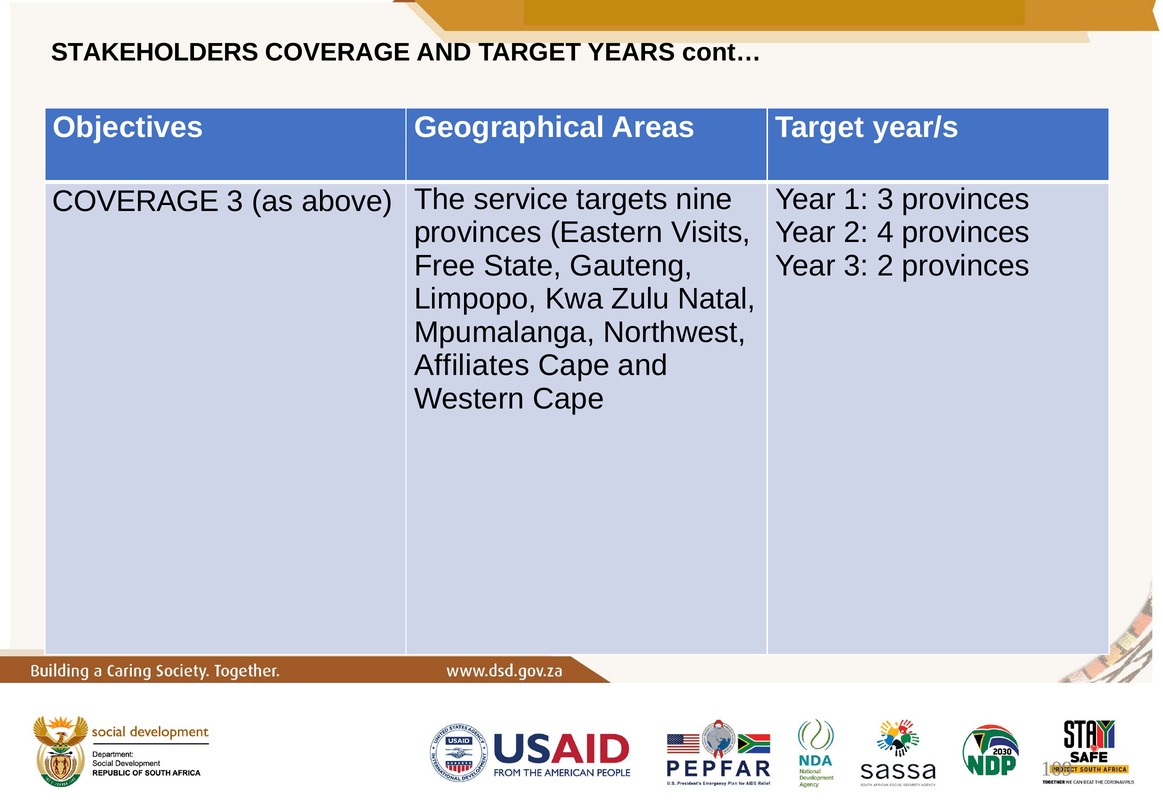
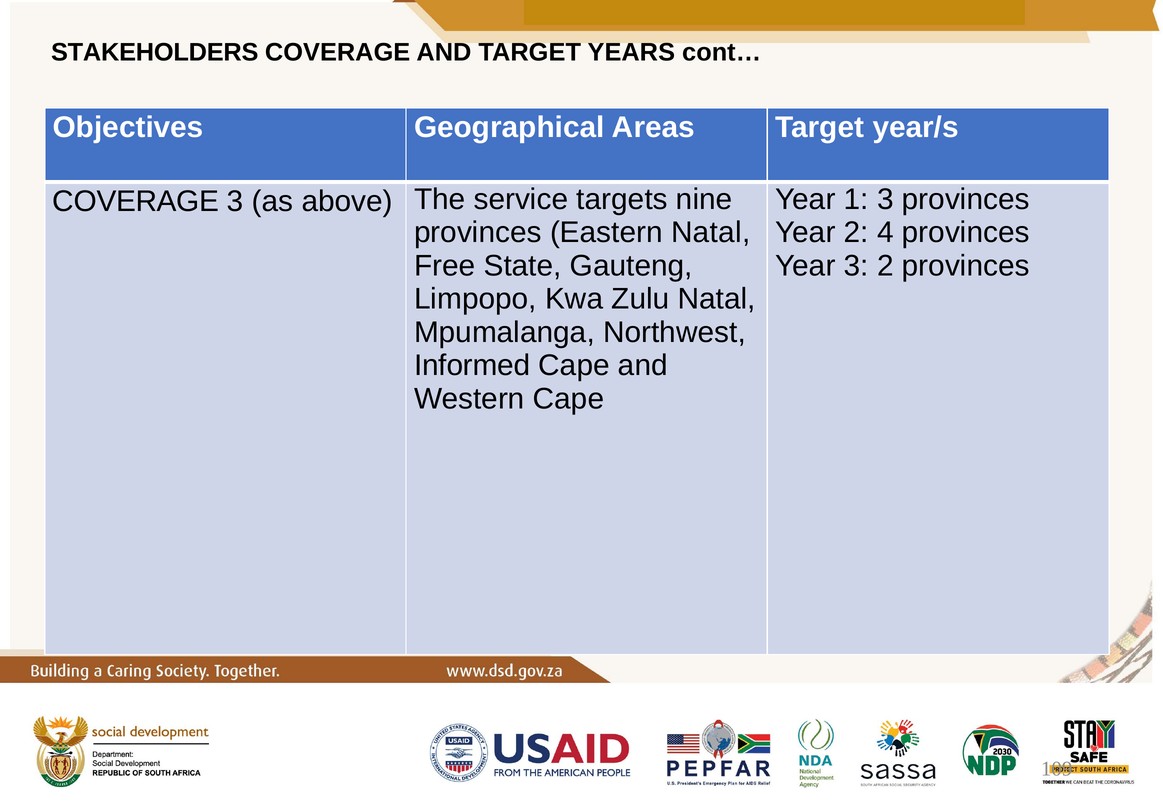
Eastern Visits: Visits -> Natal
Affiliates: Affiliates -> Informed
